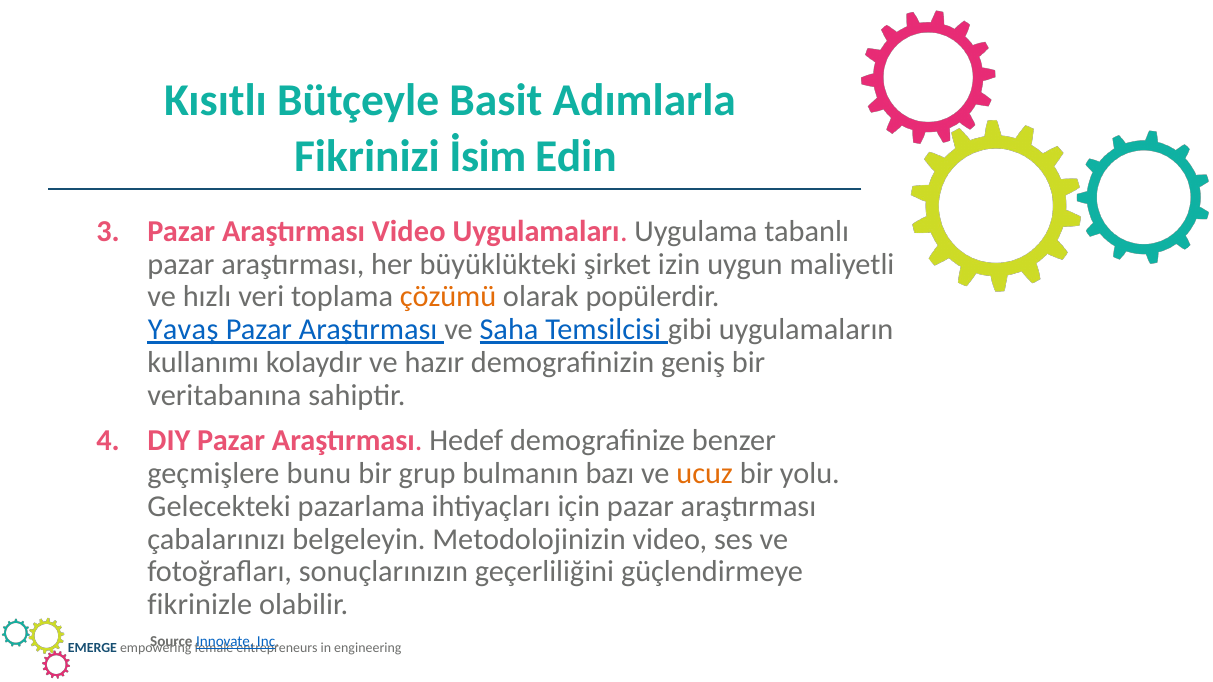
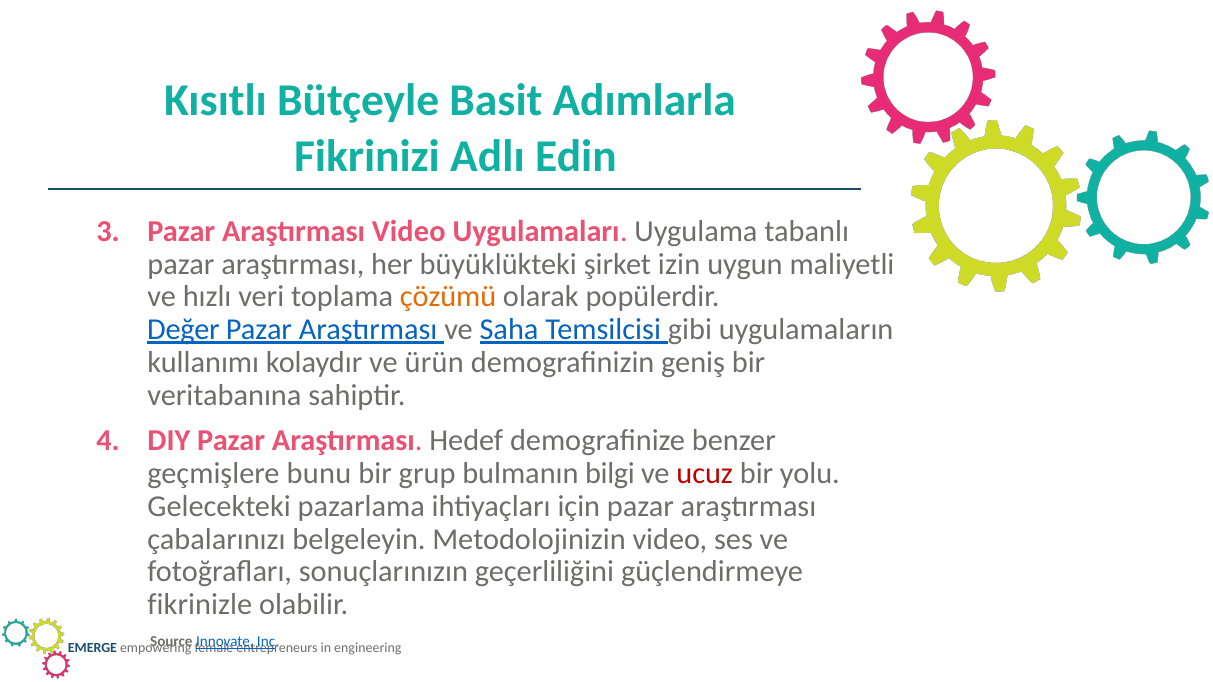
İsim: İsim -> Adlı
Yavaş: Yavaş -> Değer
hazır: hazır -> ürün
bazı: bazı -> bilgi
ucuz colour: orange -> red
